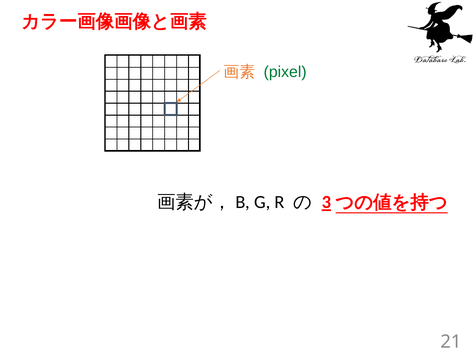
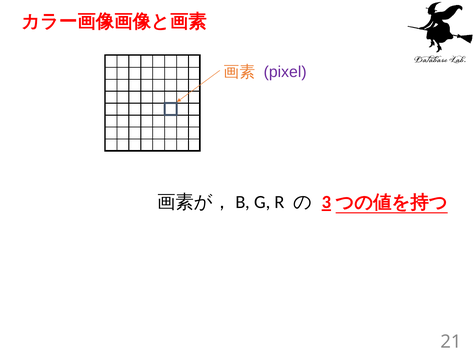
pixel colour: green -> purple
